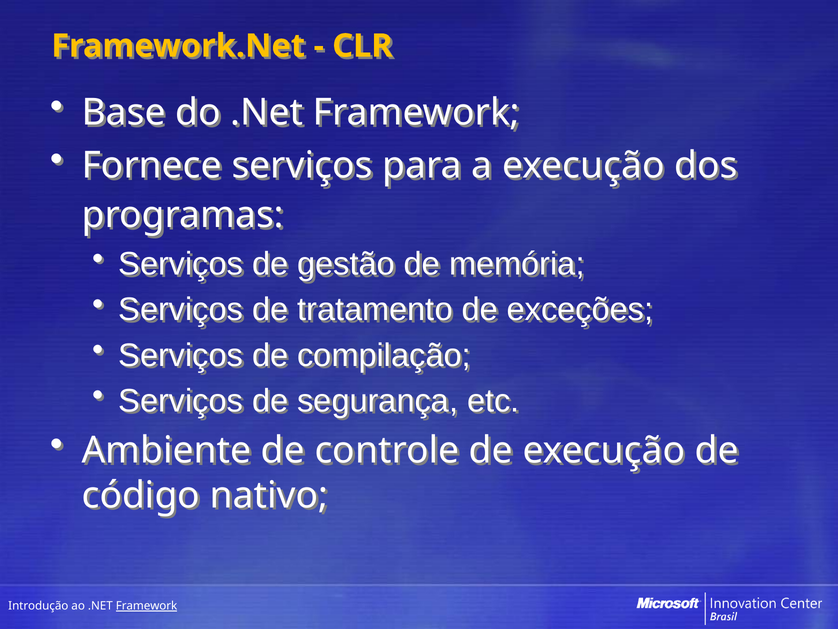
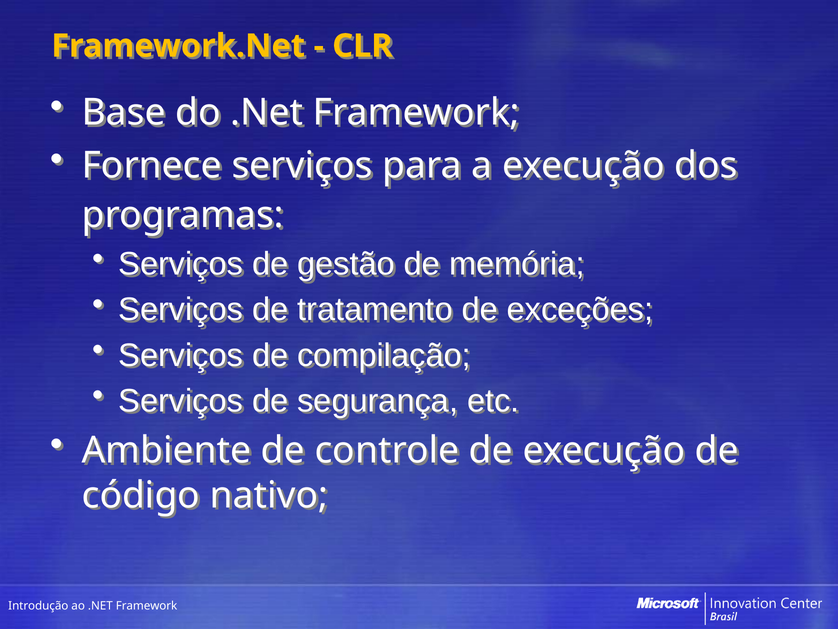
Framework at (147, 605) underline: present -> none
